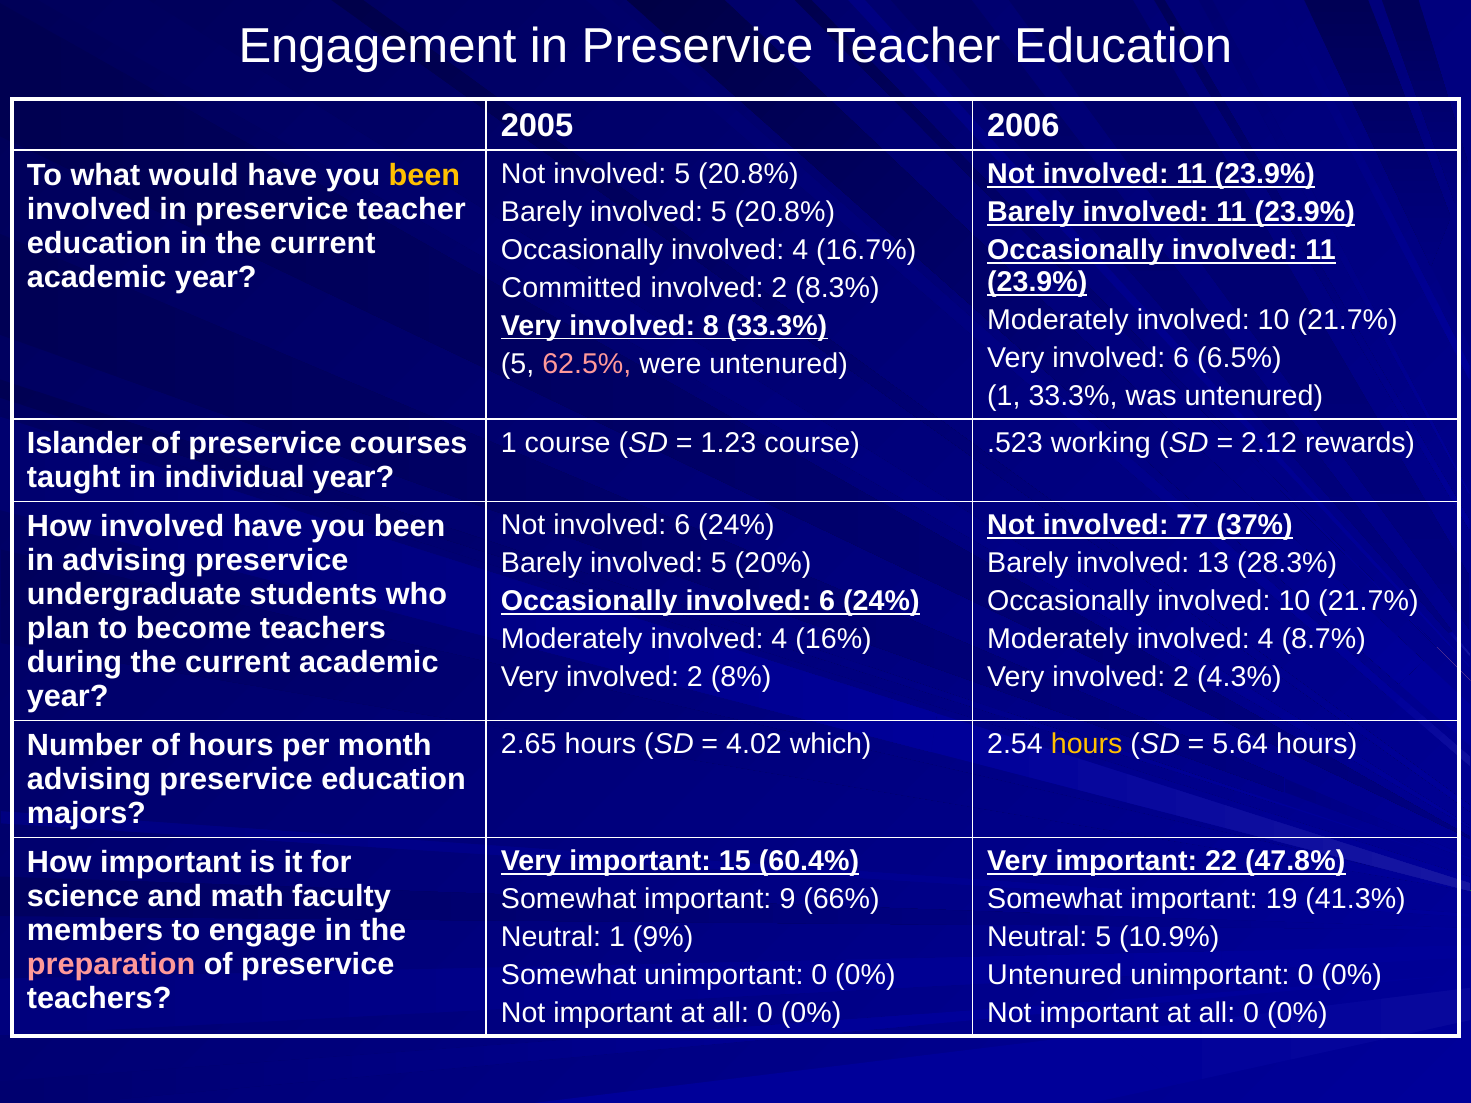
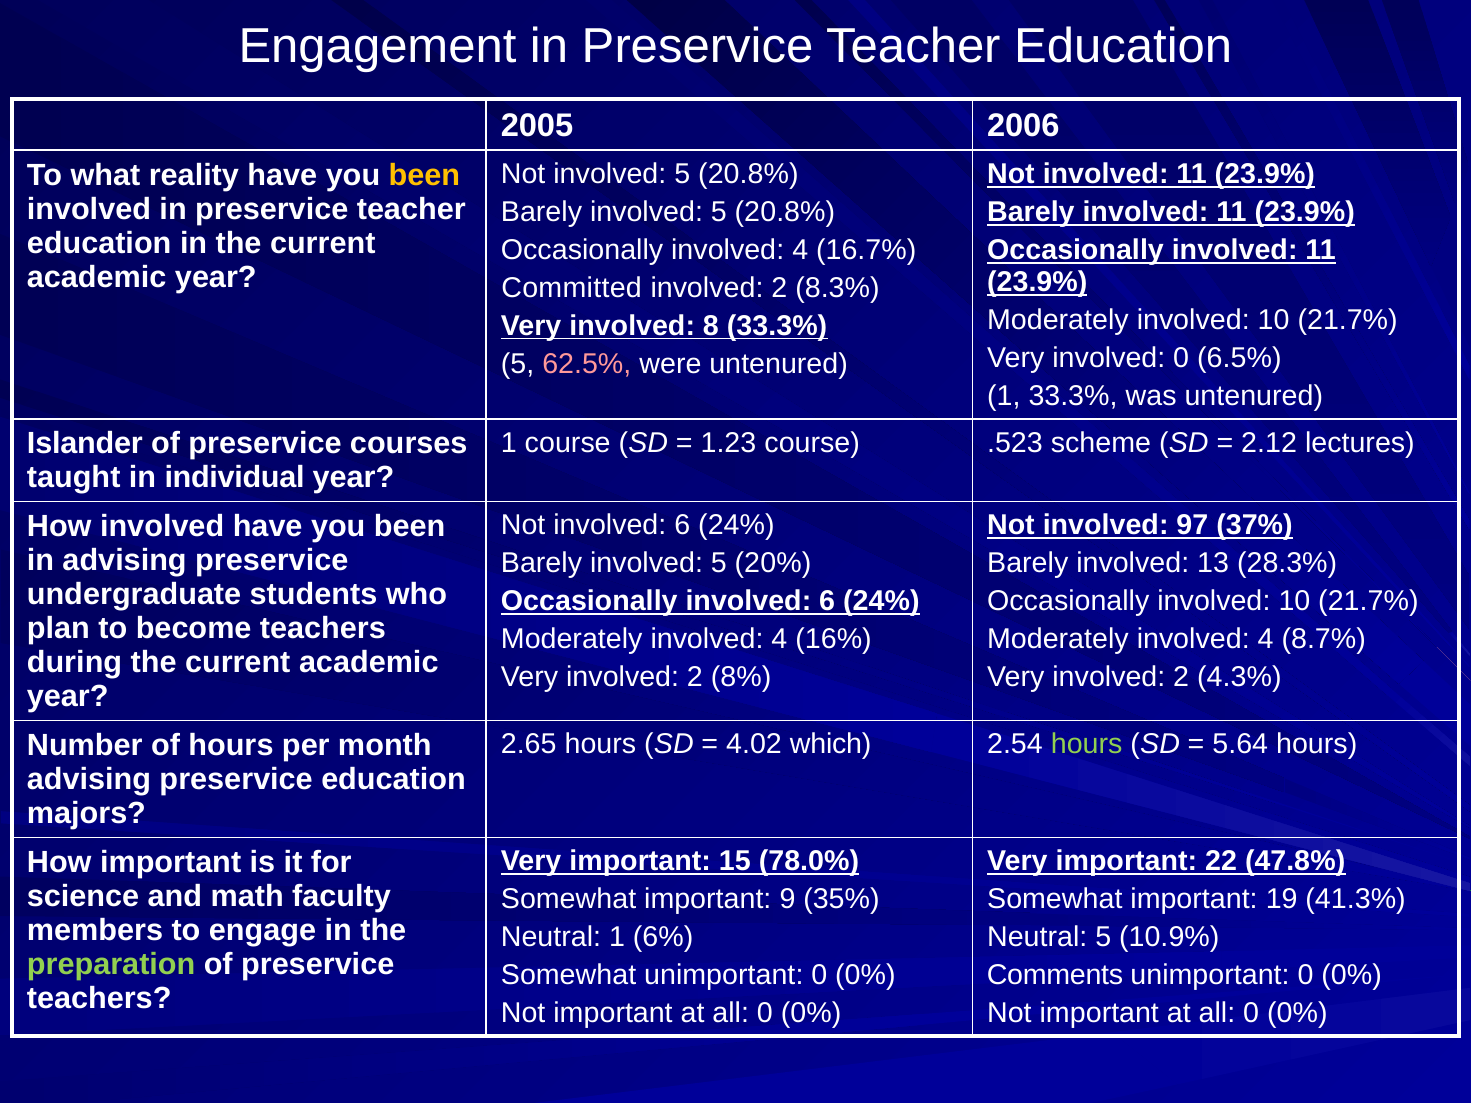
would: would -> reality
Very involved 6: 6 -> 0
working: working -> scheme
rewards: rewards -> lectures
77: 77 -> 97
hours at (1087, 745) colour: yellow -> light green
60.4%: 60.4% -> 78.0%
66%: 66% -> 35%
9%: 9% -> 6%
preparation colour: pink -> light green
Untenured at (1055, 975): Untenured -> Comments
